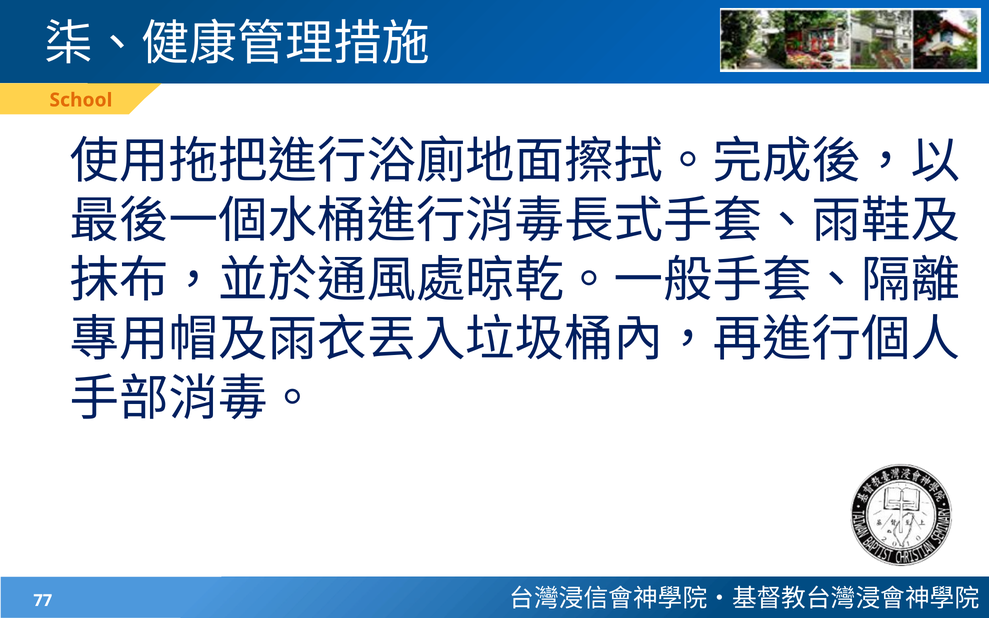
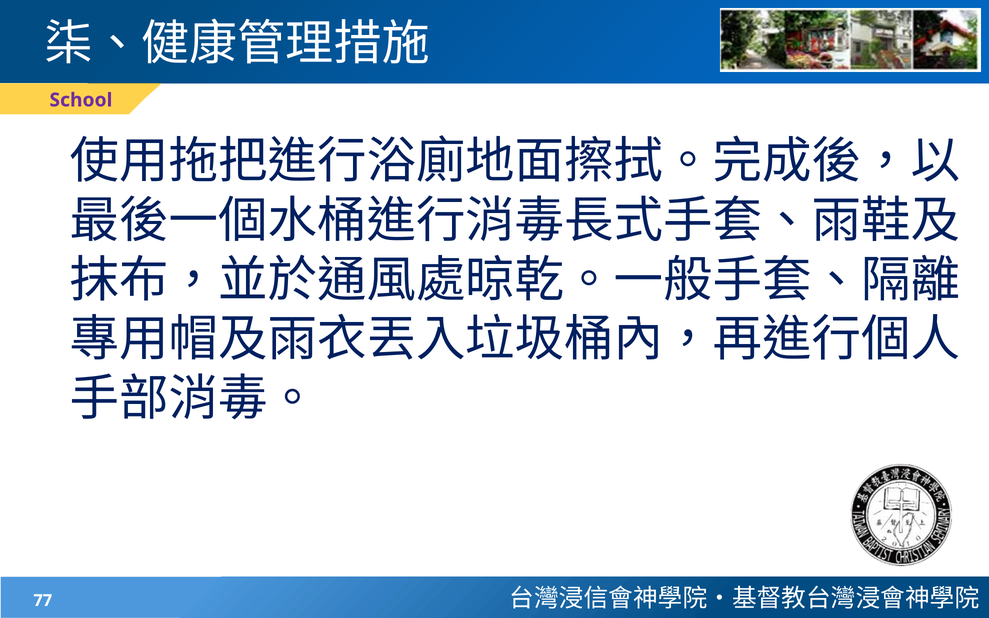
School colour: orange -> purple
